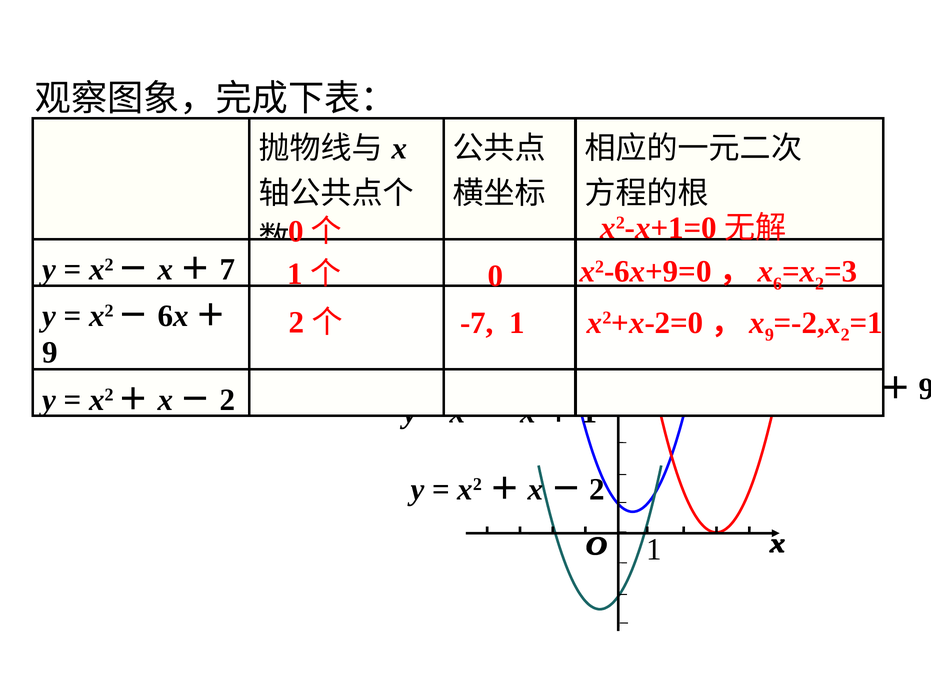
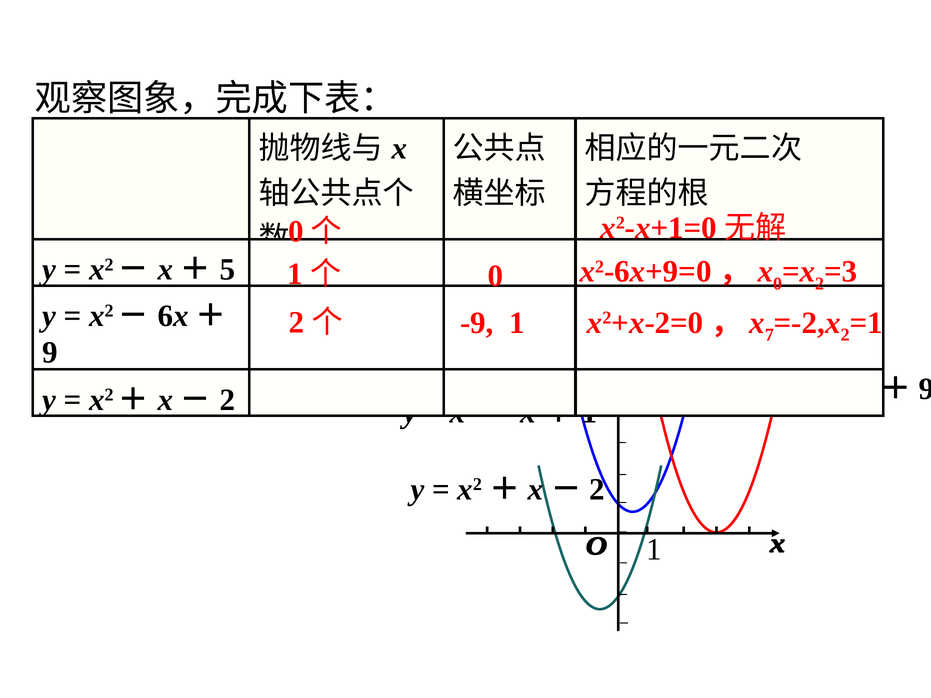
7: 7 -> 5
6 at (778, 284): 6 -> 0
-7: -7 -> -9
9 at (769, 335): 9 -> 7
